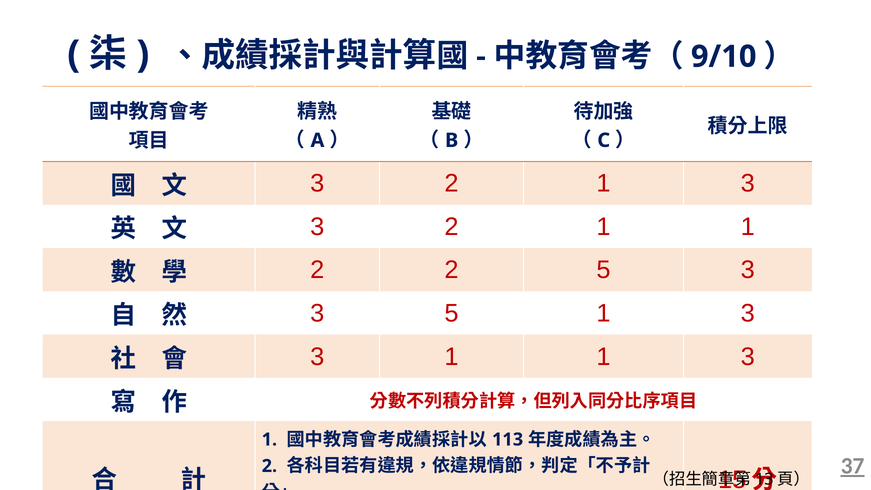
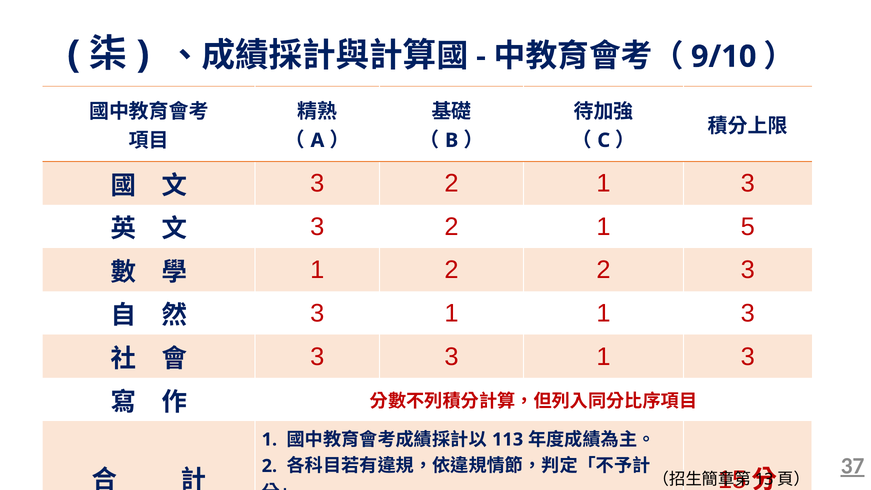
2 1 1: 1 -> 5
2 at (317, 270): 2 -> 1
2 5: 5 -> 2
5 at (452, 313): 5 -> 1
3 1: 1 -> 3
